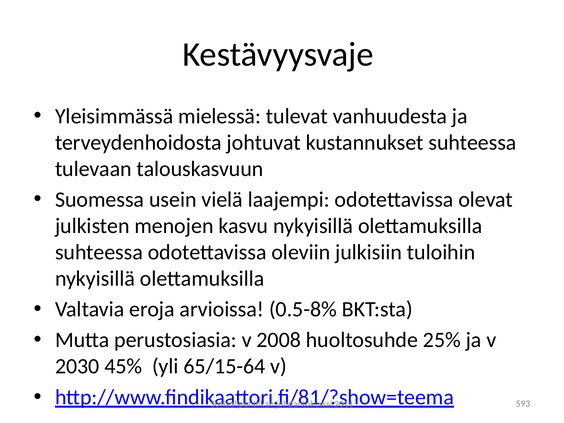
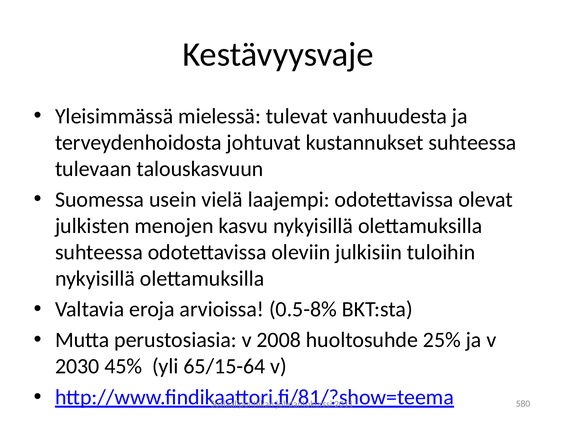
593: 593 -> 580
